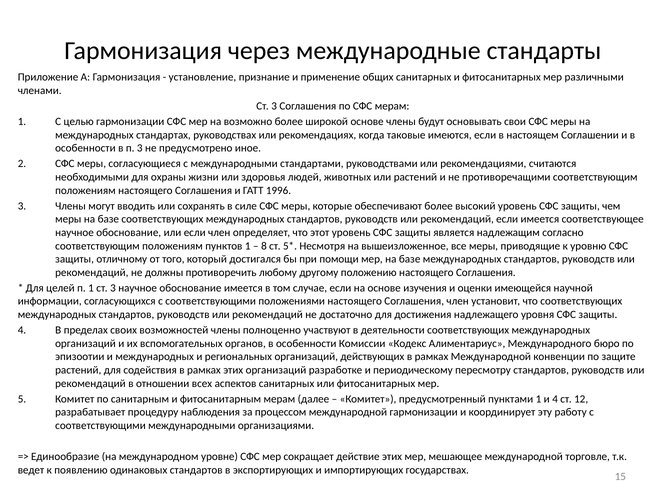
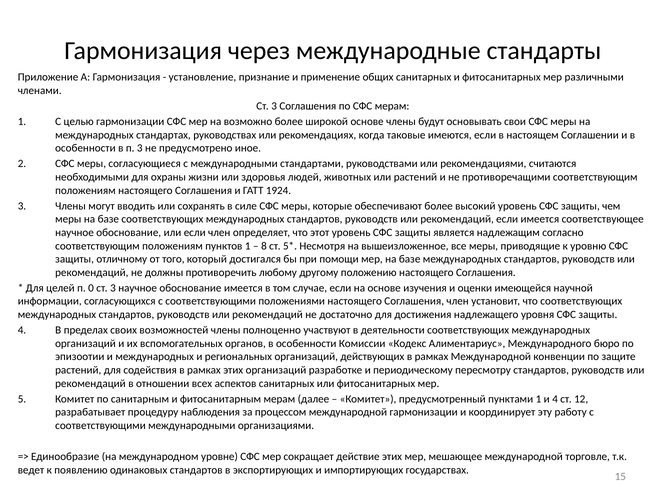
1996: 1996 -> 1924
п 1: 1 -> 0
